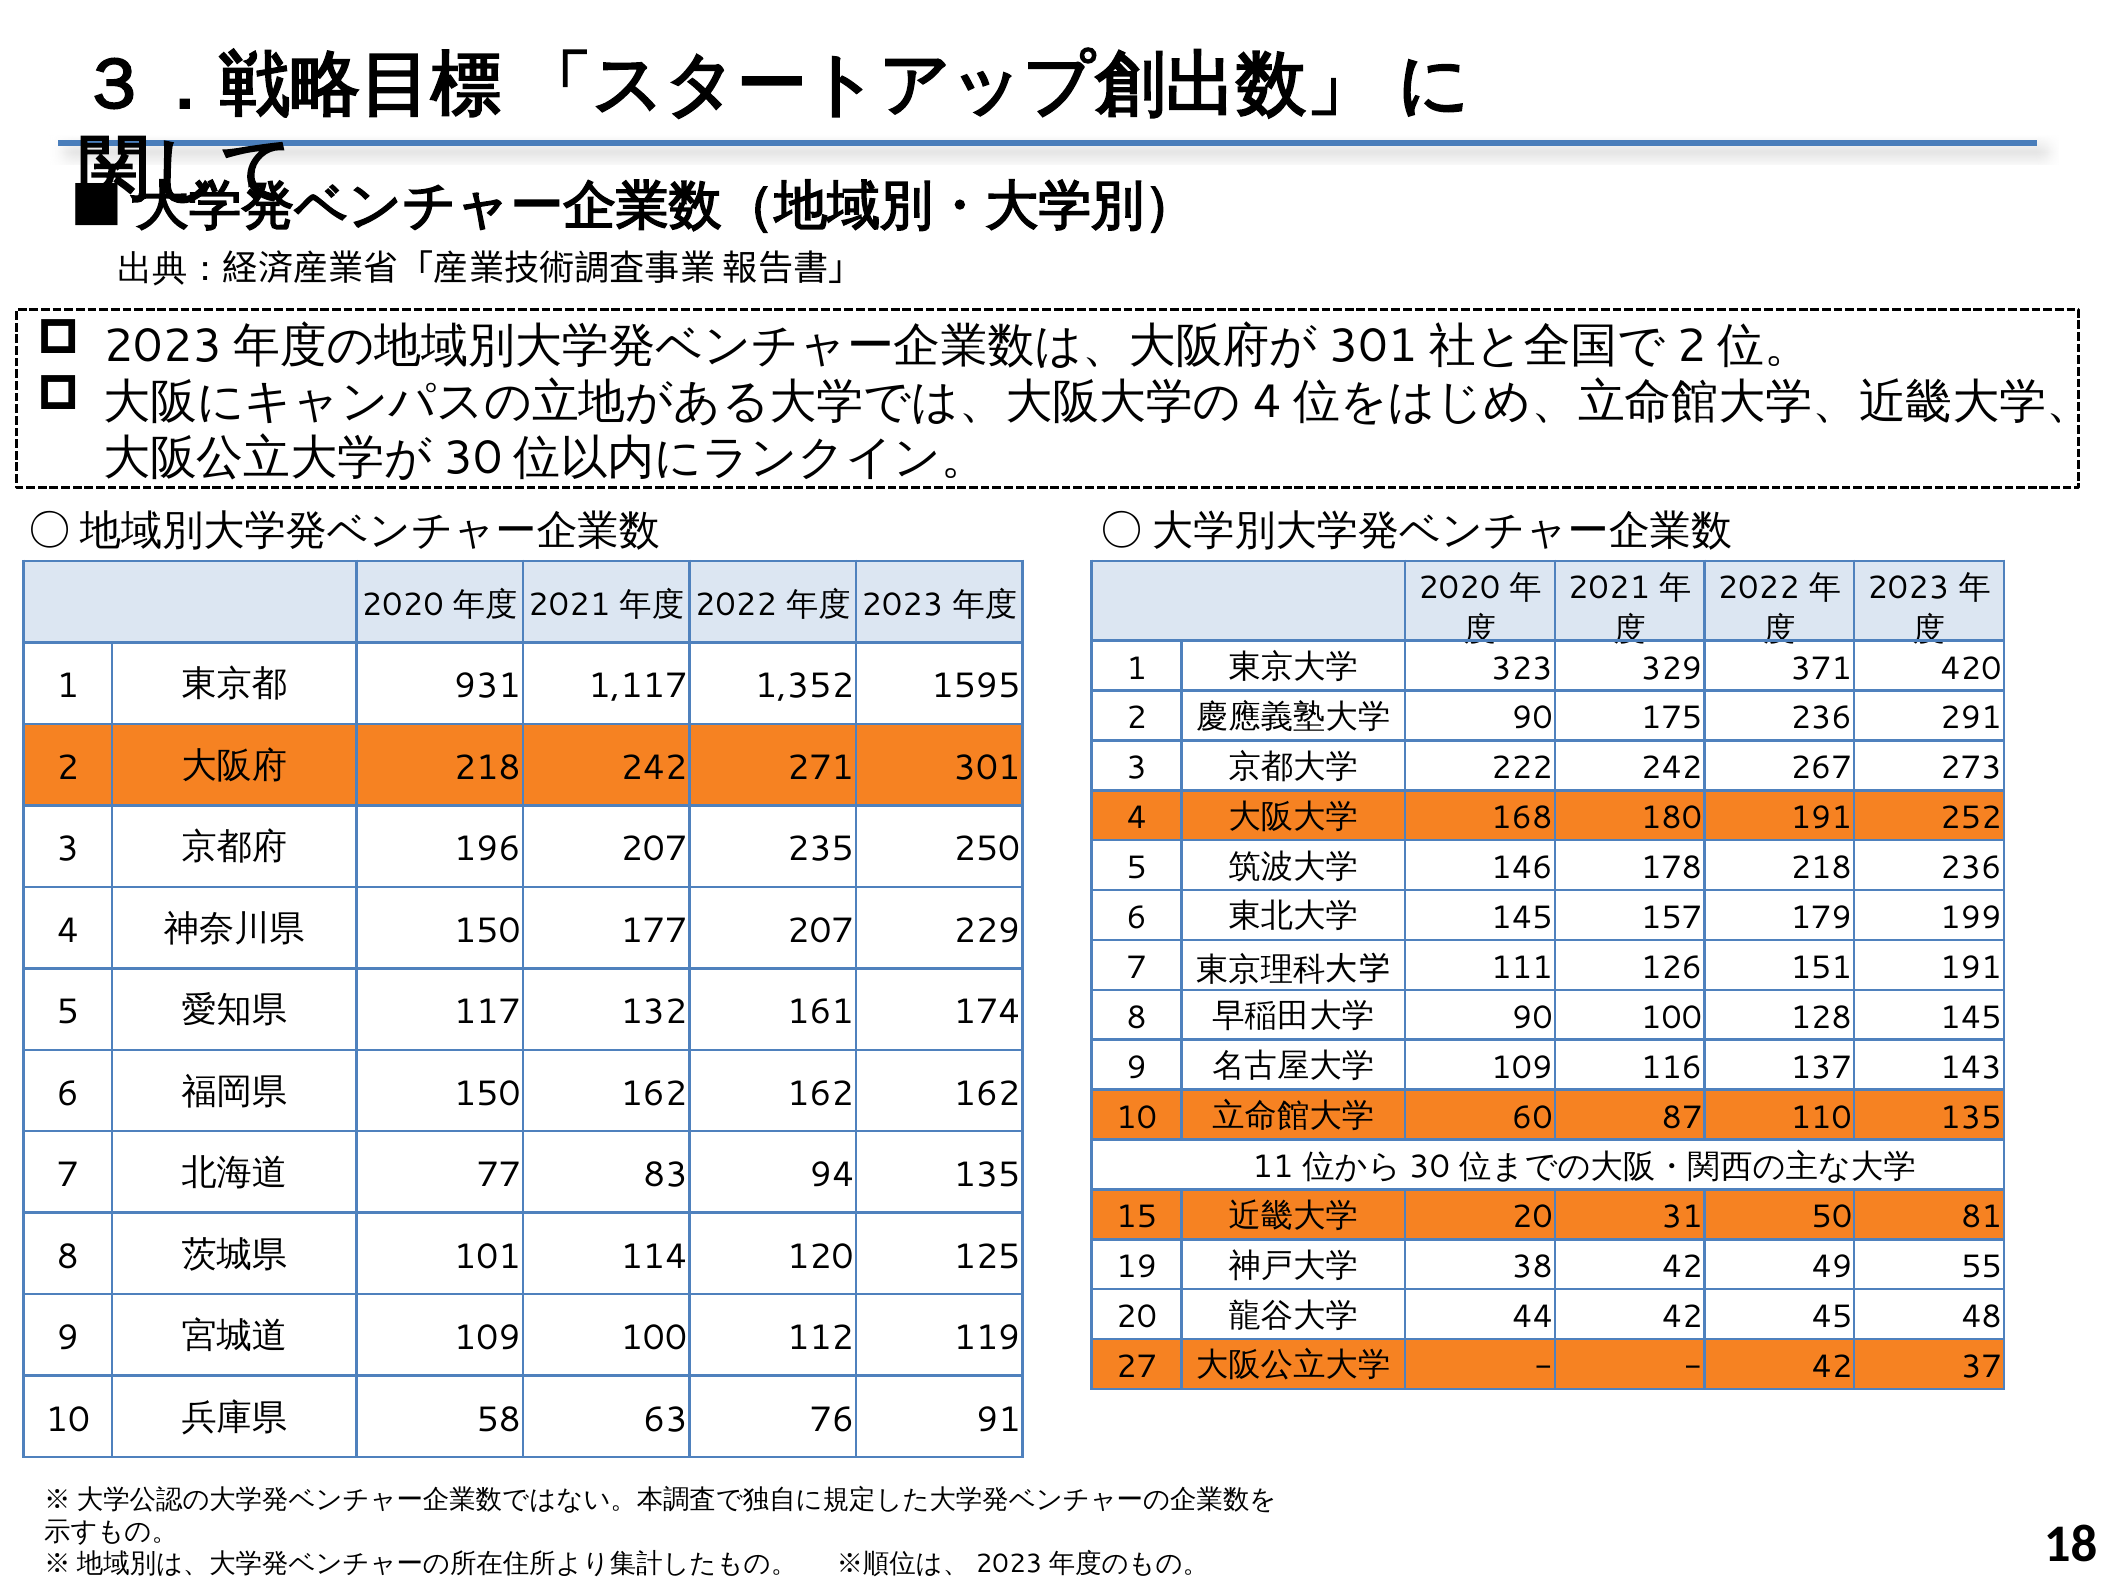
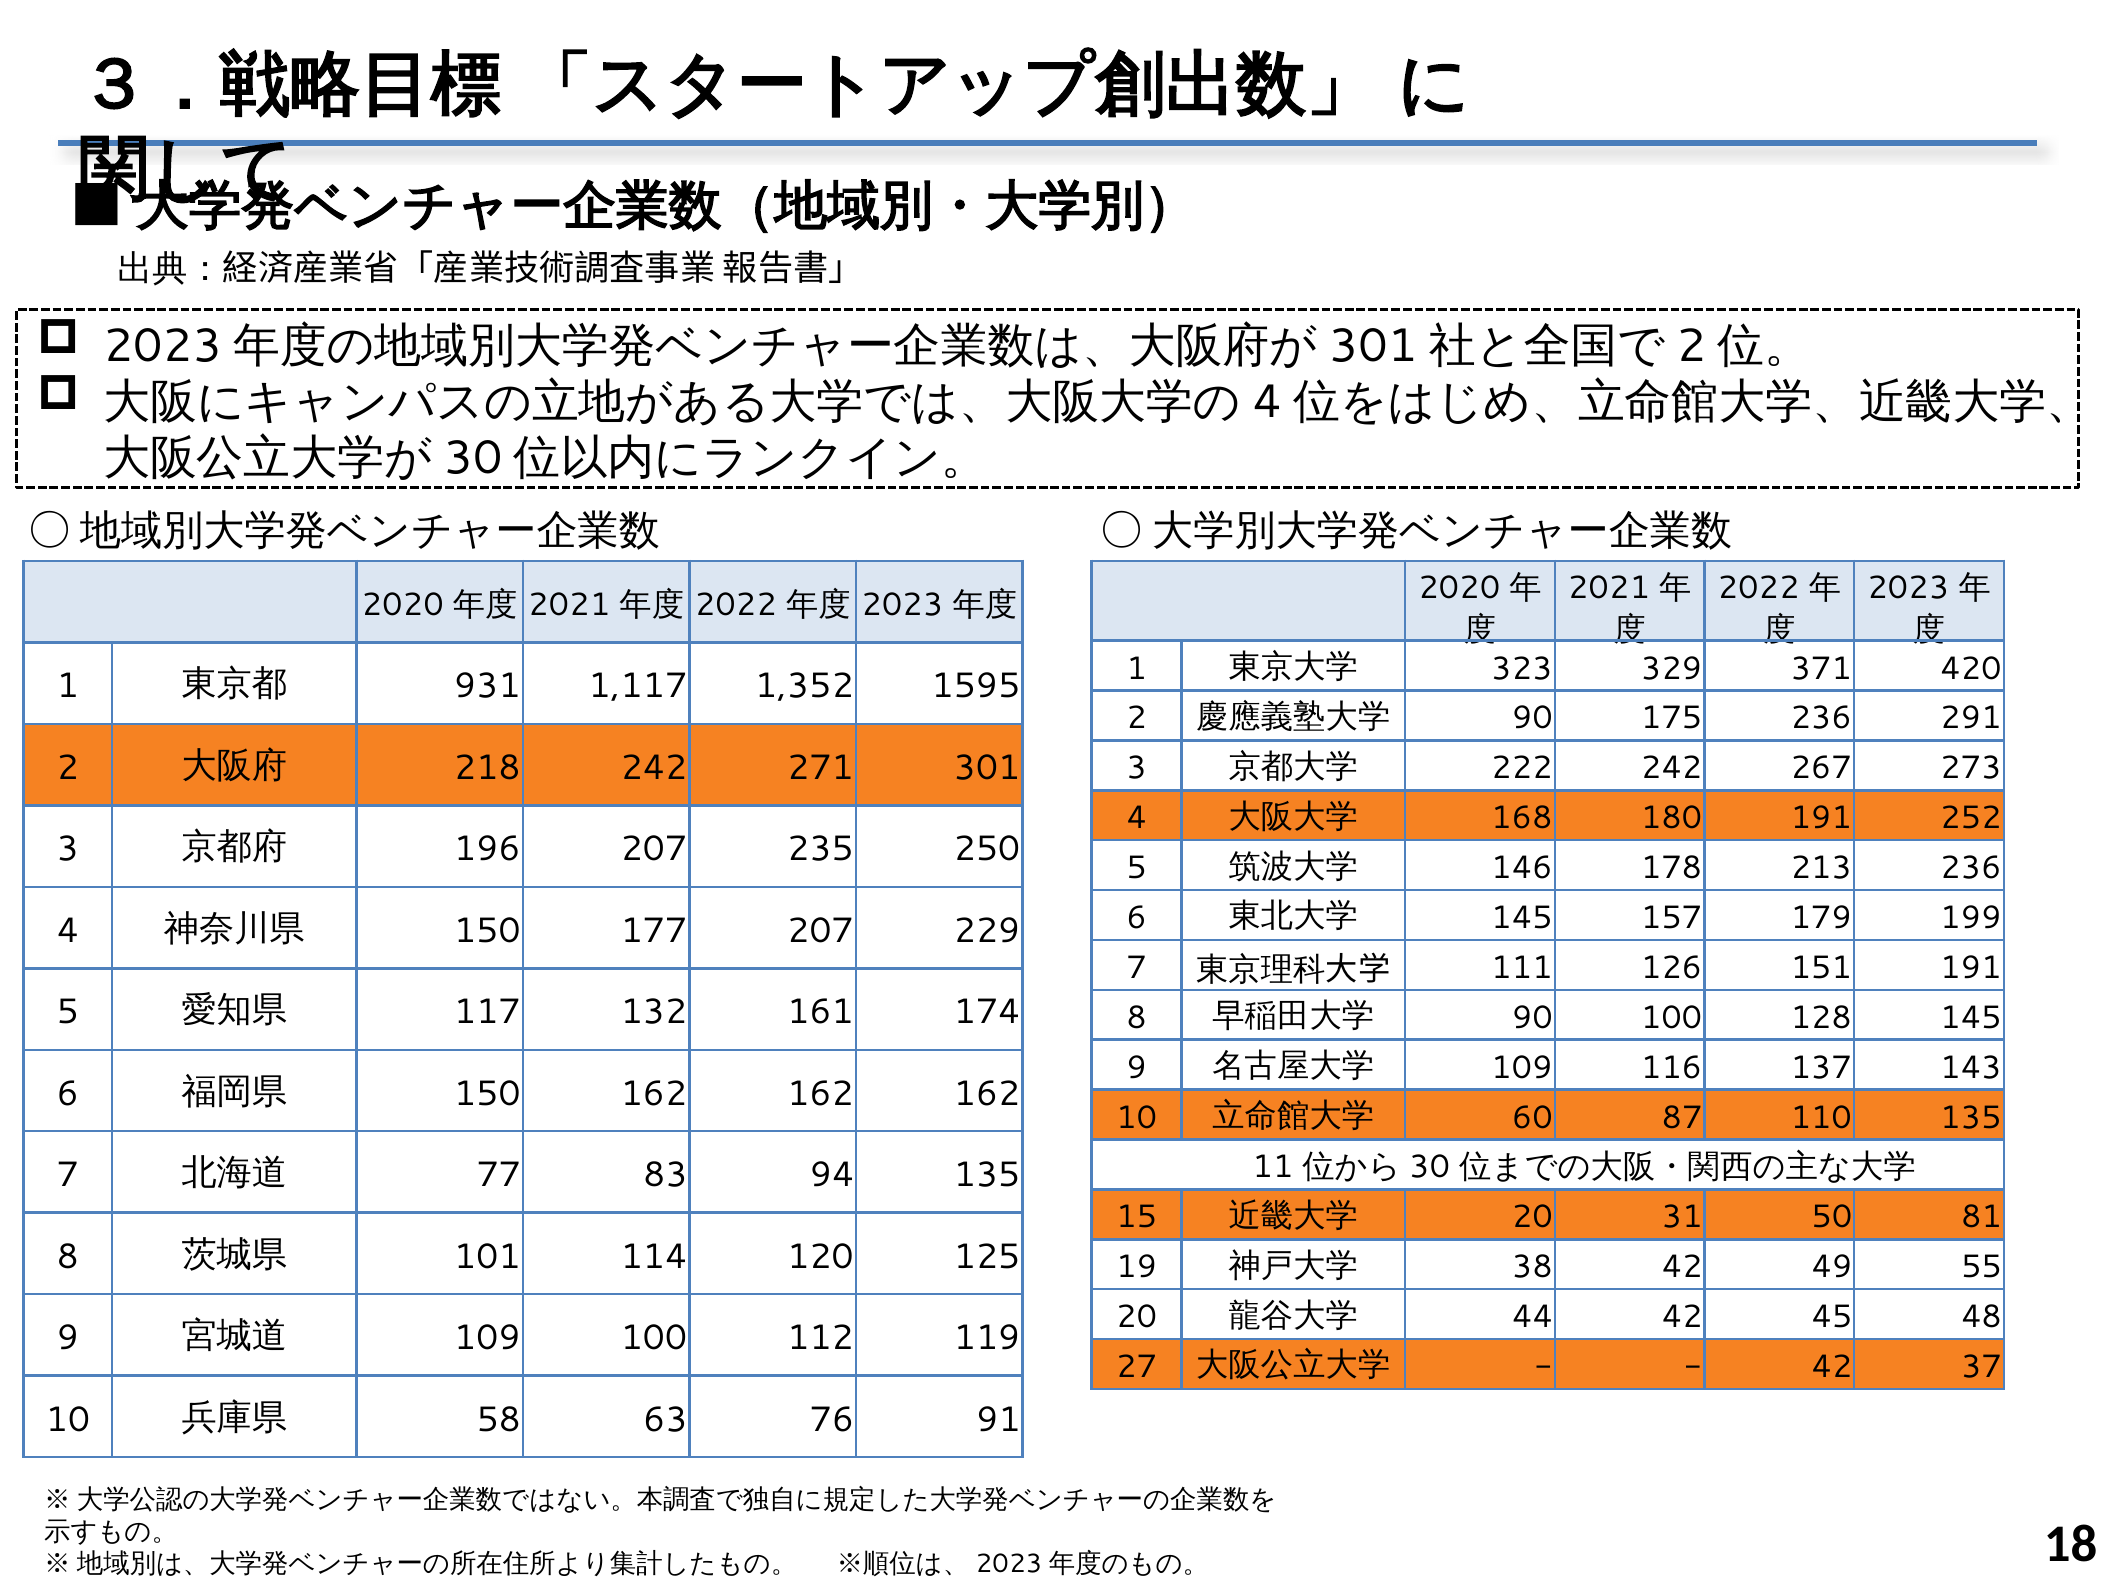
178 218: 218 -> 213
